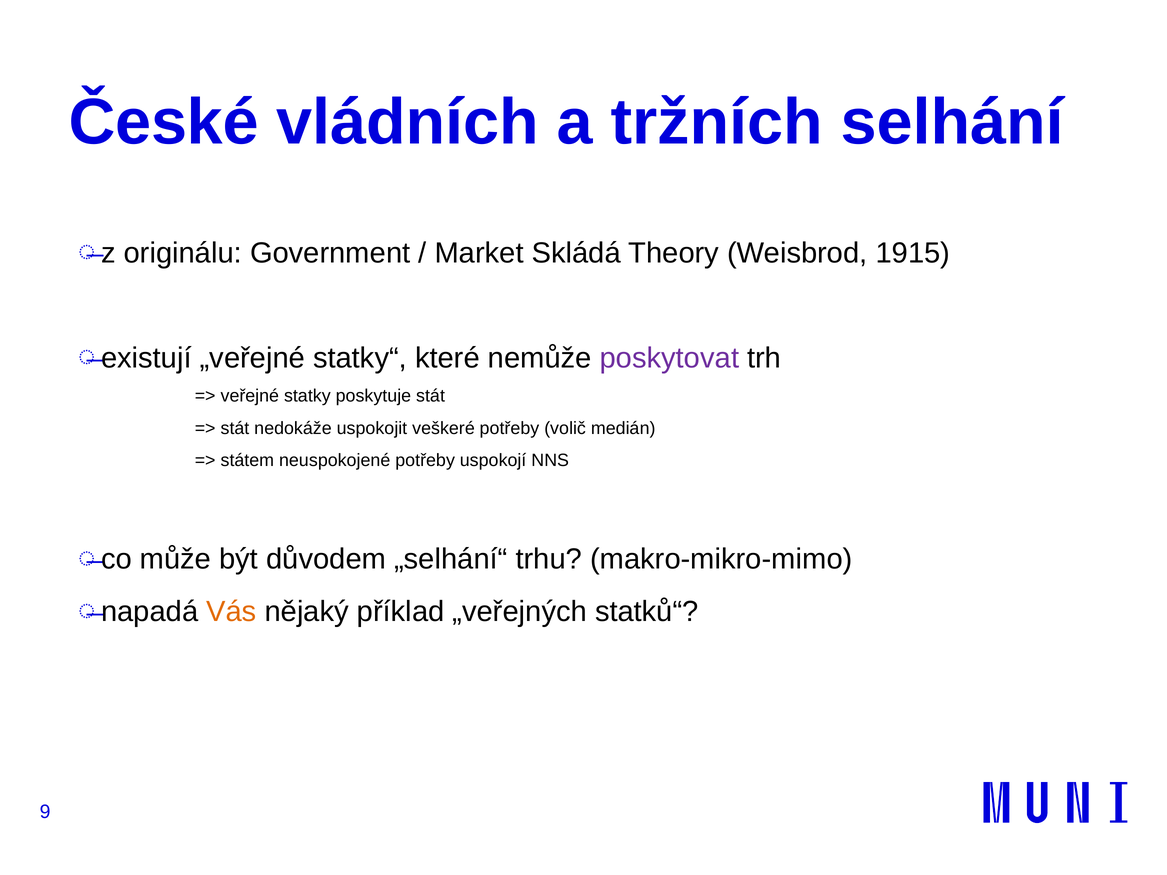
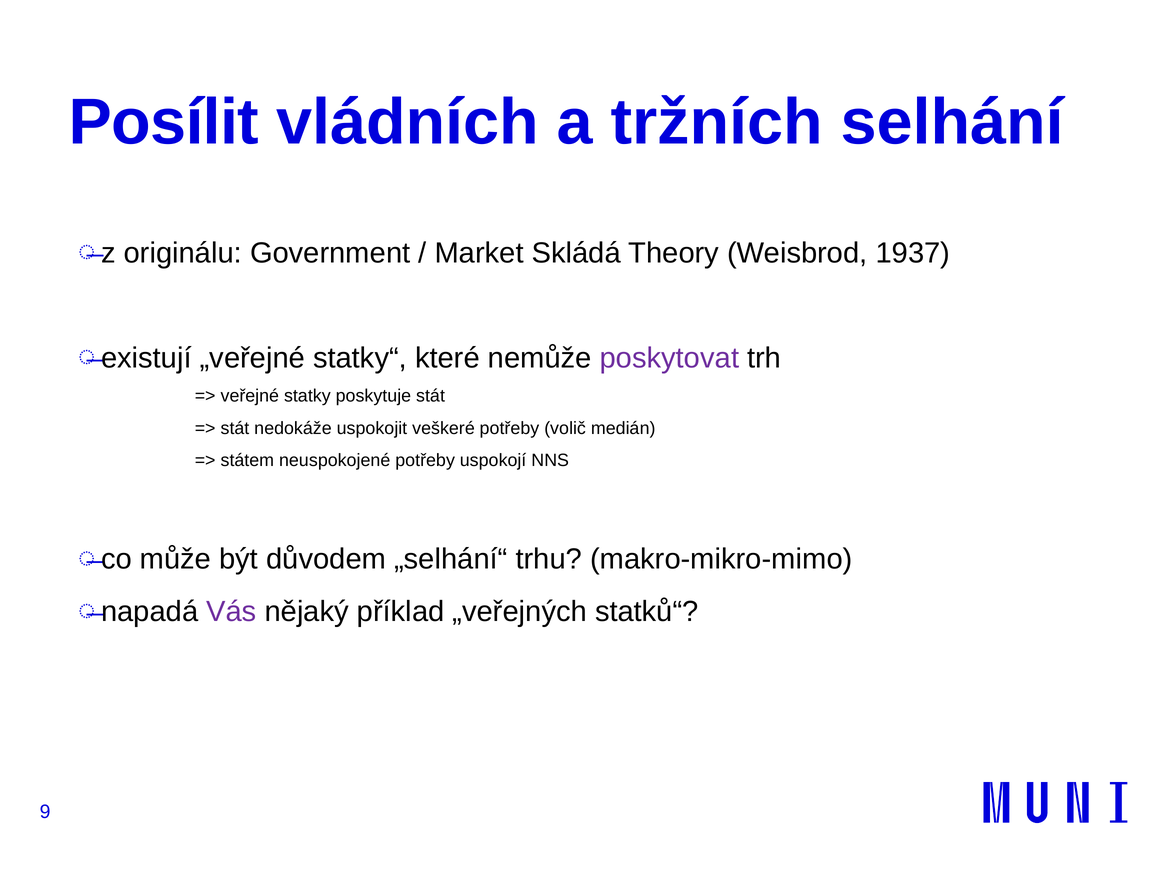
České: České -> Posílit
1915: 1915 -> 1937
Vás colour: orange -> purple
